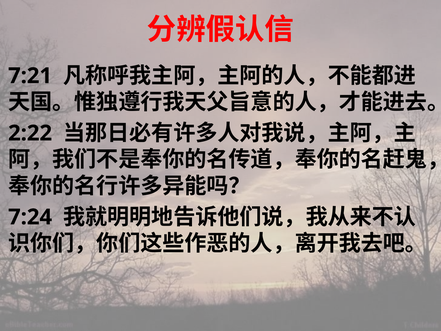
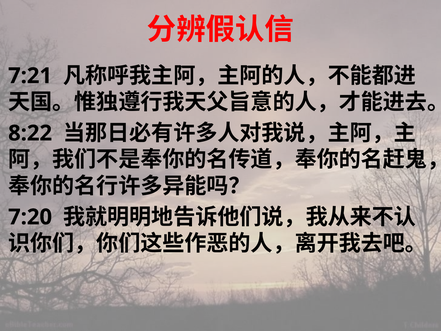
2:22: 2:22 -> 8:22
7:24: 7:24 -> 7:20
